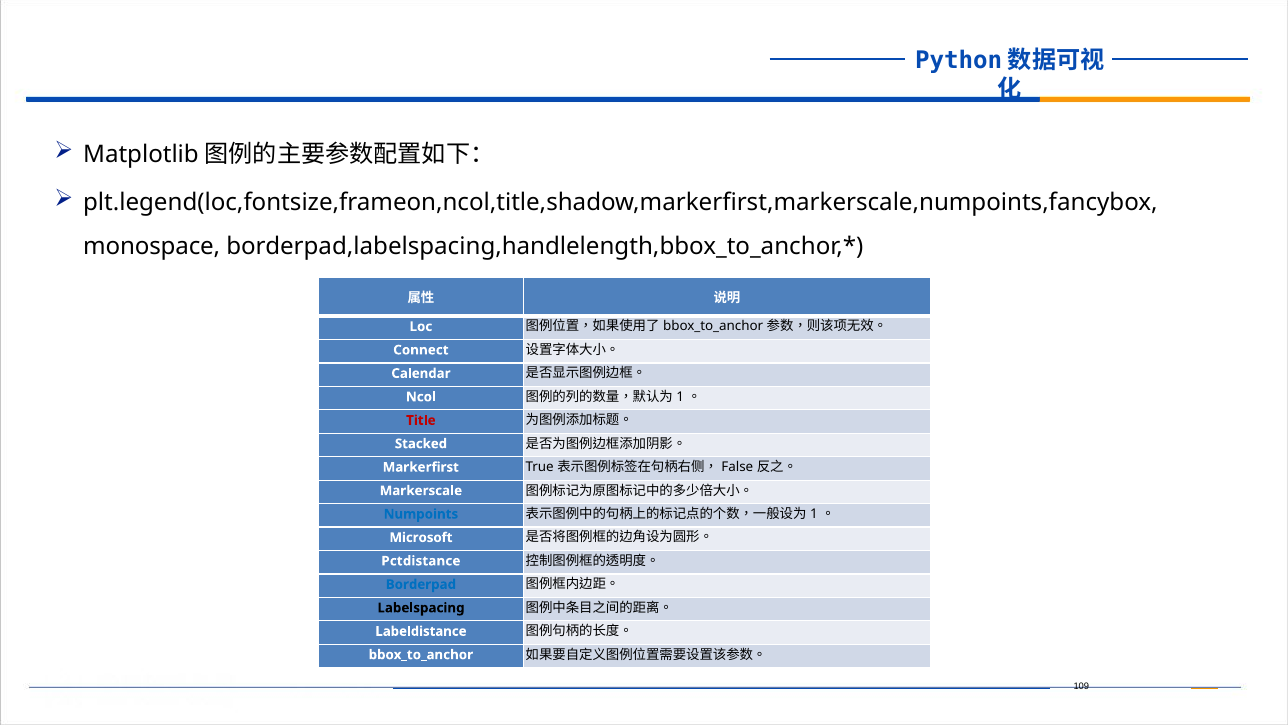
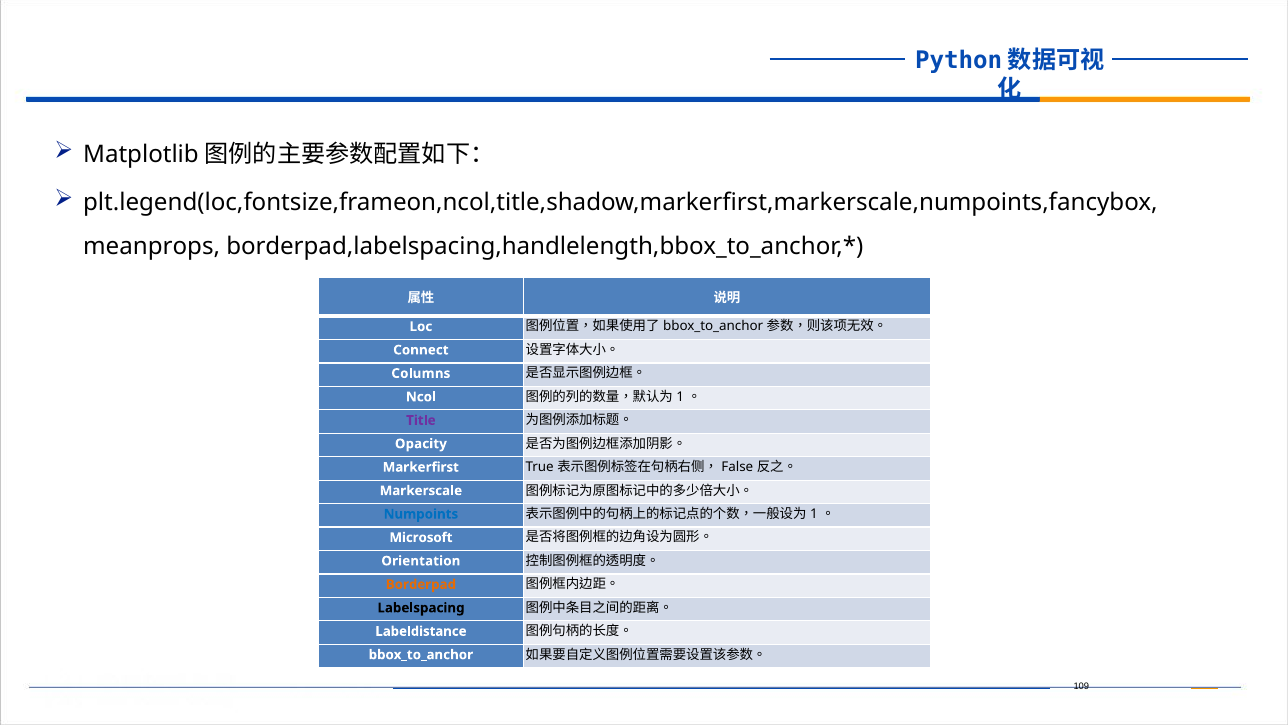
monospace: monospace -> meanprops
Calendar: Calendar -> Columns
Title colour: red -> purple
Stacked: Stacked -> Opacity
Pctdistance: Pctdistance -> Orientation
Borderpad colour: blue -> orange
